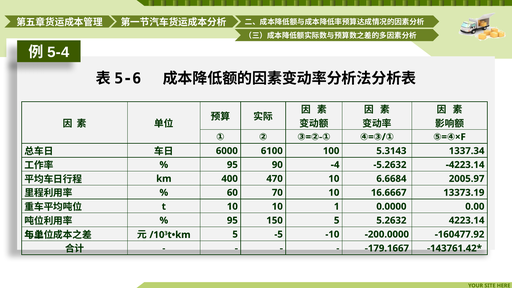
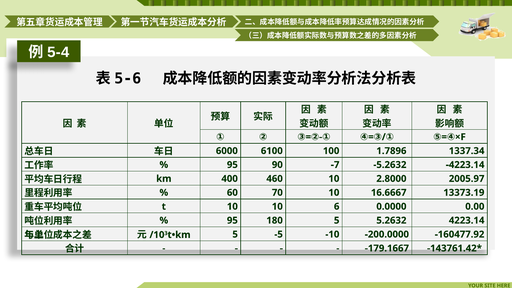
5.3143: 5.3143 -> 1.7896
-4: -4 -> -7
470: 470 -> 460
6.6684: 6.6684 -> 2.8000
1: 1 -> 6
150: 150 -> 180
